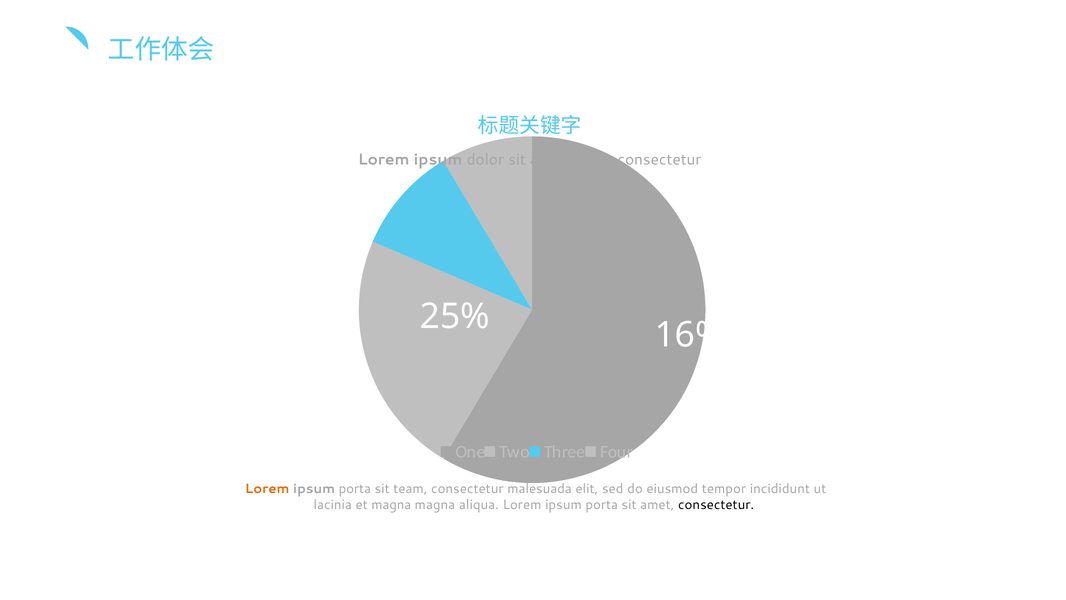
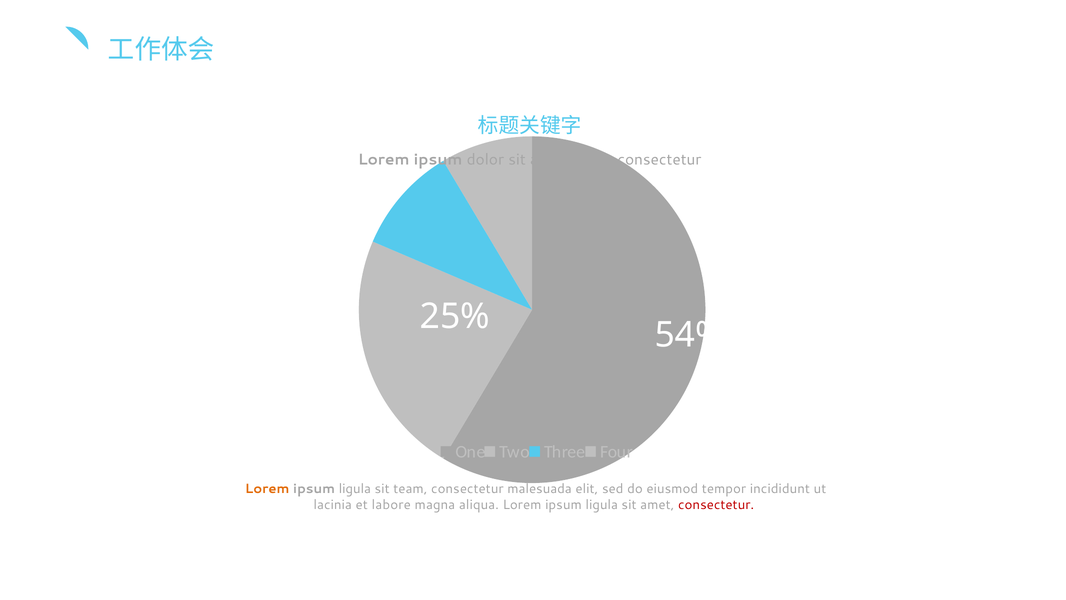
16%: 16% -> 54%
porta at (355, 489): porta -> ligula
et magna: magna -> labore
aliqua Lorem ipsum porta: porta -> ligula
consectetur at (716, 505) colour: black -> red
